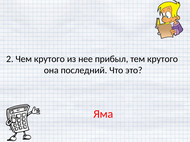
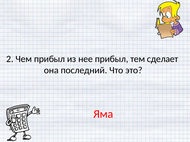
Чем крутого: крутого -> прибыл
тем крутого: крутого -> сделает
